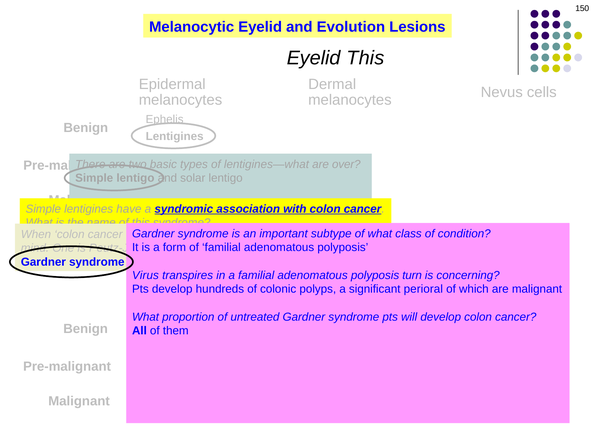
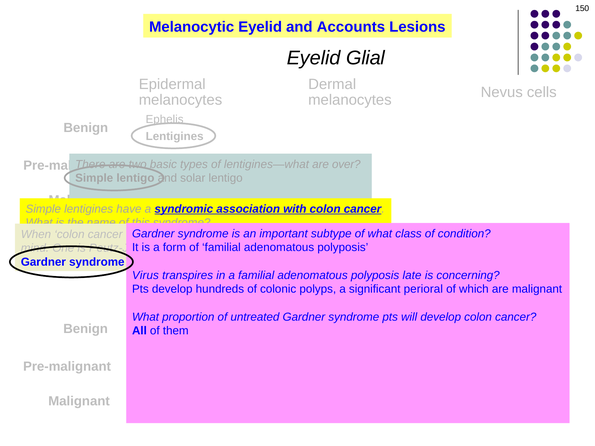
Evolution: Evolution -> Accounts
Eyelid This: This -> Glial
turn: turn -> late
